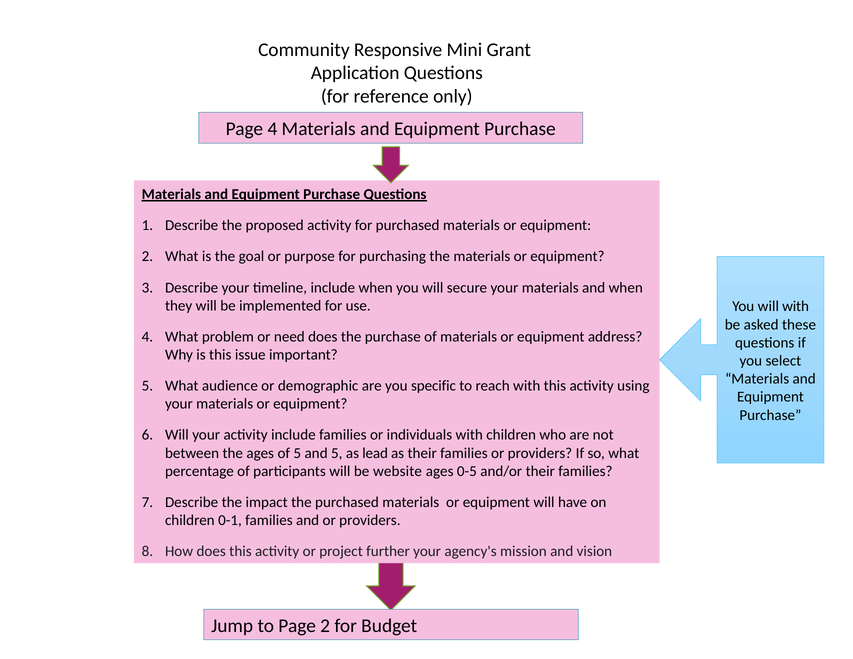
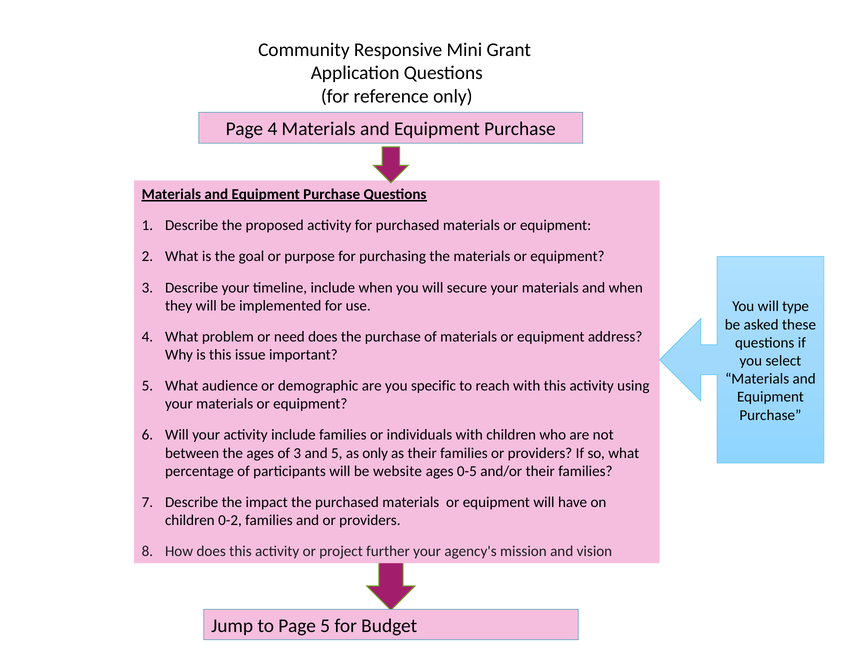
will with: with -> type
of 5: 5 -> 3
as lead: lead -> only
0-1: 0-1 -> 0-2
Page 2: 2 -> 5
